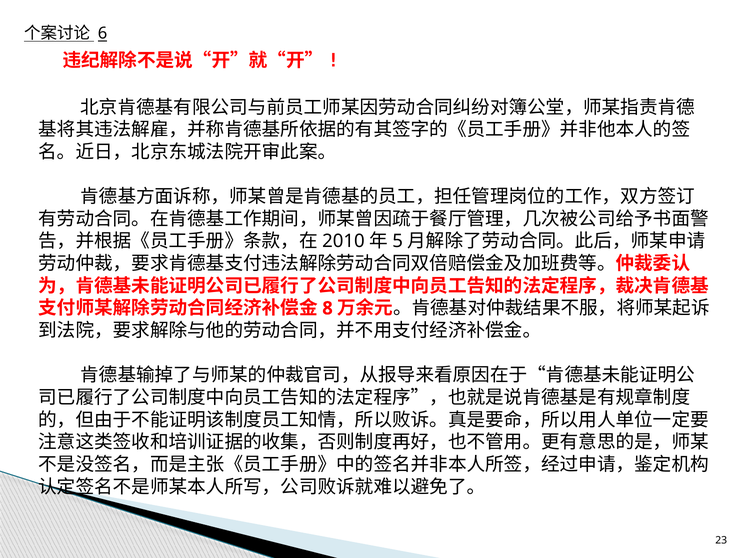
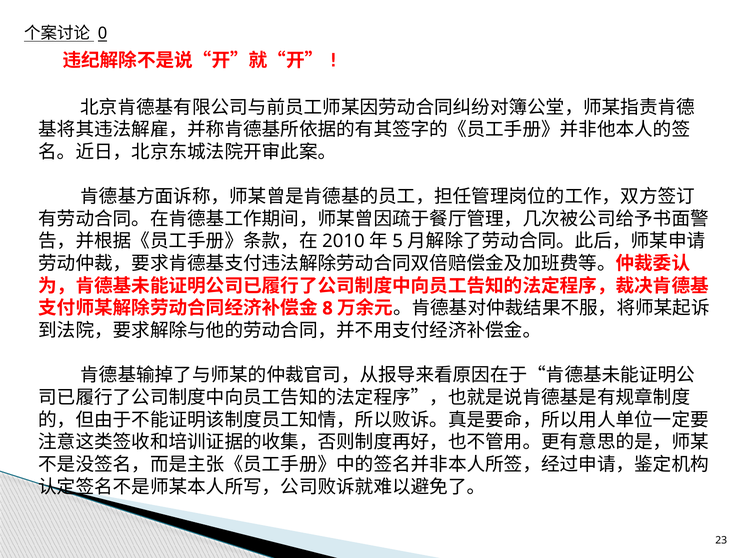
6: 6 -> 0
